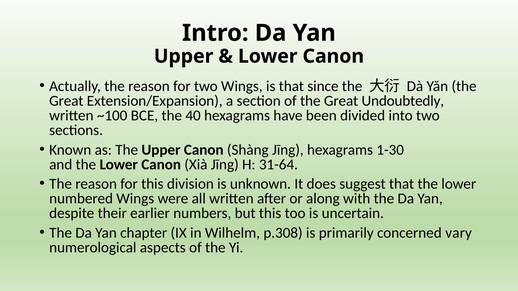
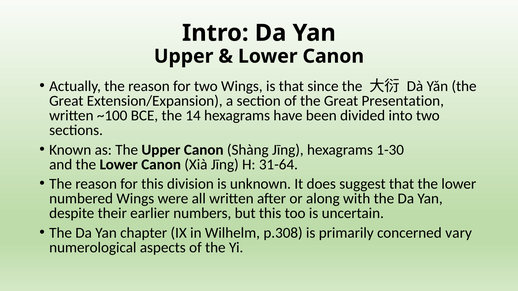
Undoubtedly: Undoubtedly -> Presentation
40: 40 -> 14
